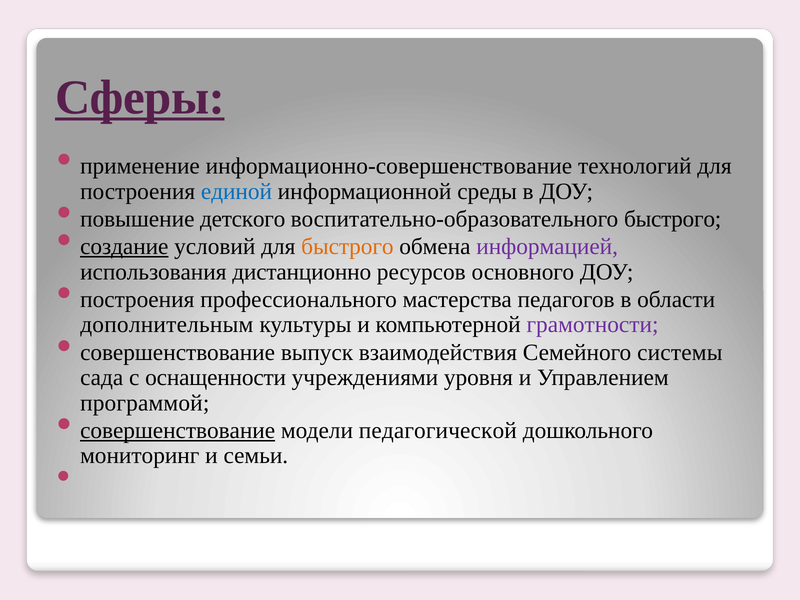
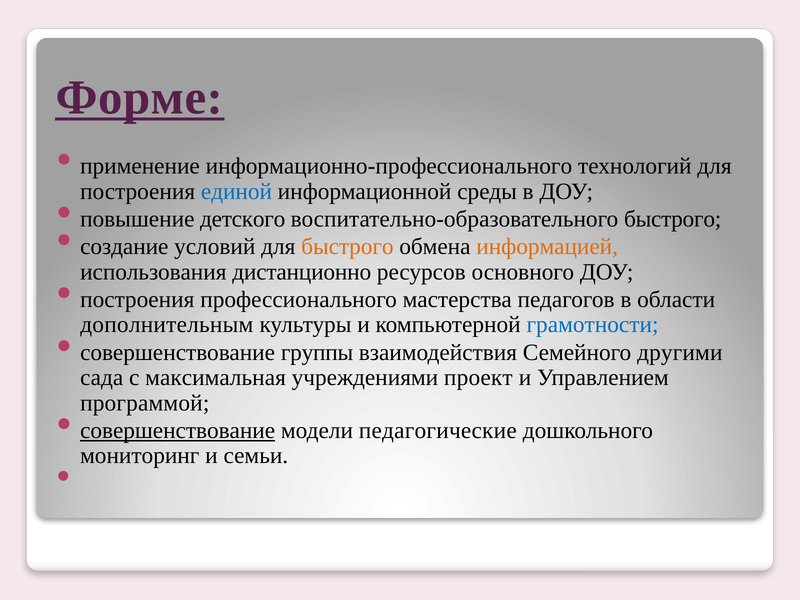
Сферы: Сферы -> Форме
информационно-совершенствование: информационно-совершенствование -> информационно-профессионального
создание underline: present -> none
информацией colour: purple -> orange
грамотности colour: purple -> blue
выпуск: выпуск -> группы
системы: системы -> другими
оснащенности: оснащенности -> максимальная
уровня: уровня -> проект
педагогической: педагогической -> педагогические
